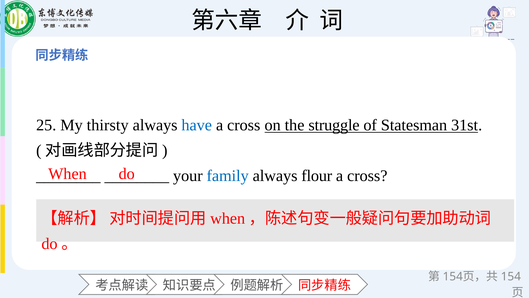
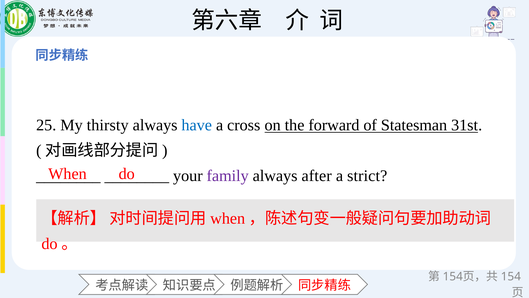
struggle: struggle -> forward
family colour: blue -> purple
flour: flour -> after
cross at (367, 175): cross -> strict
